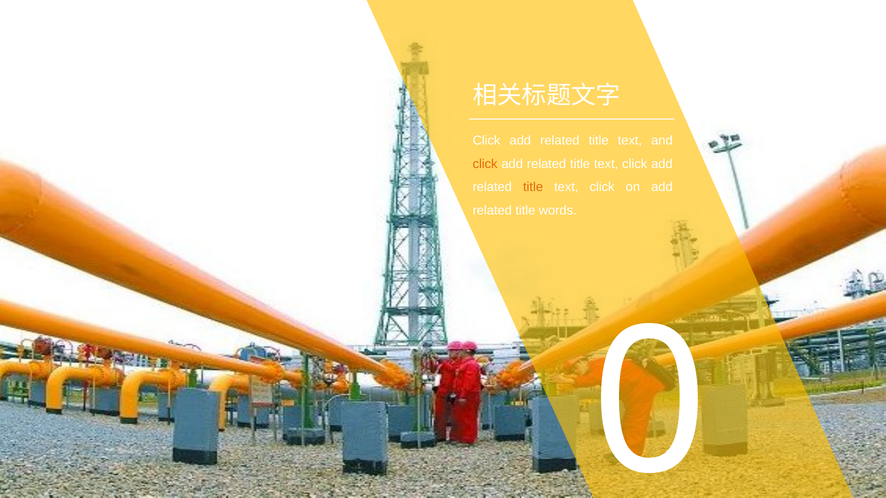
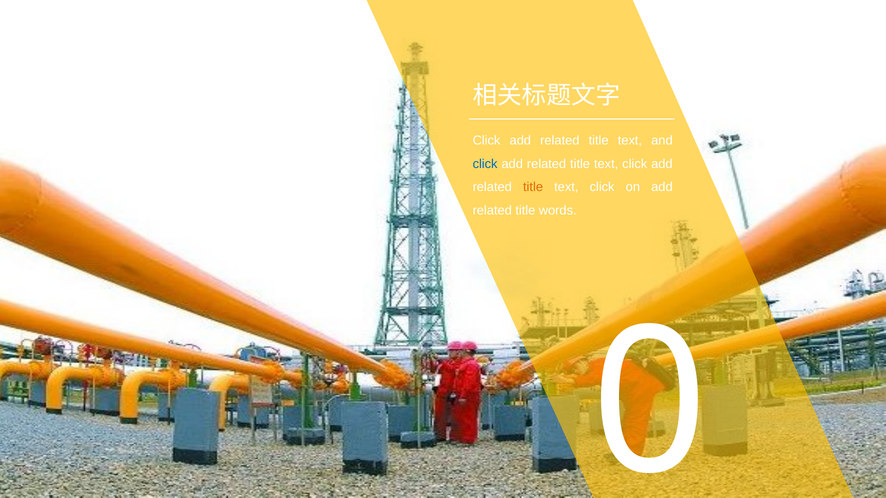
click at (485, 164) colour: orange -> blue
